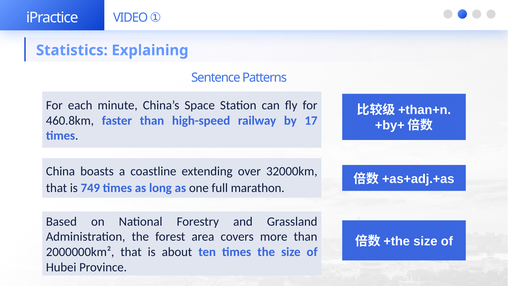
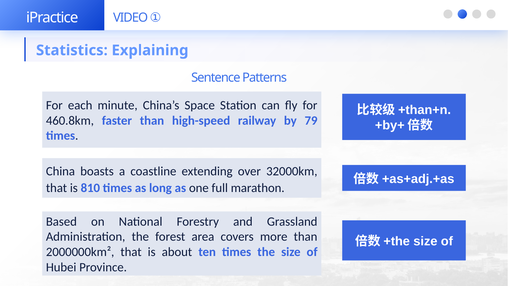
17: 17 -> 79
749: 749 -> 810
